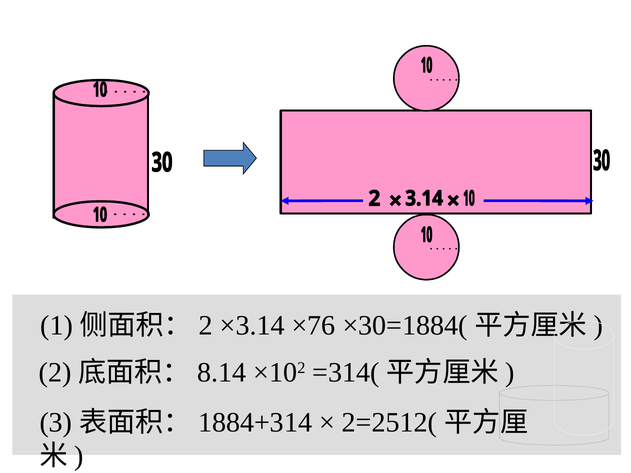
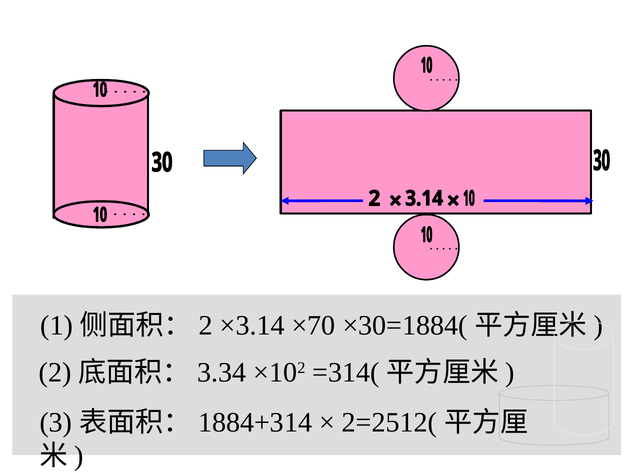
×76: ×76 -> ×70
8.14: 8.14 -> 3.34
